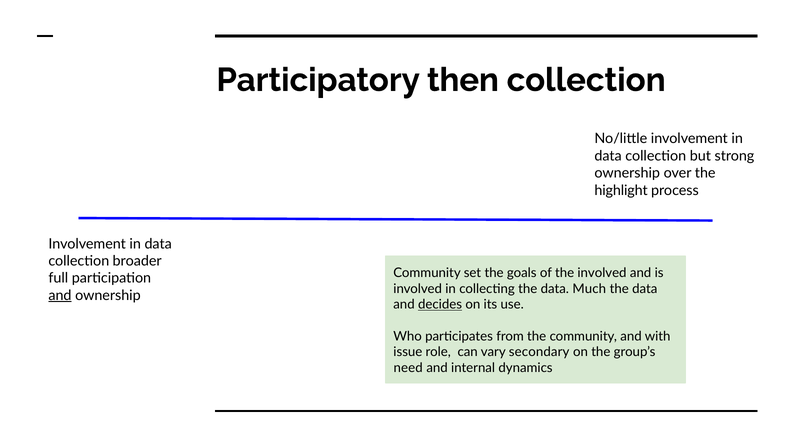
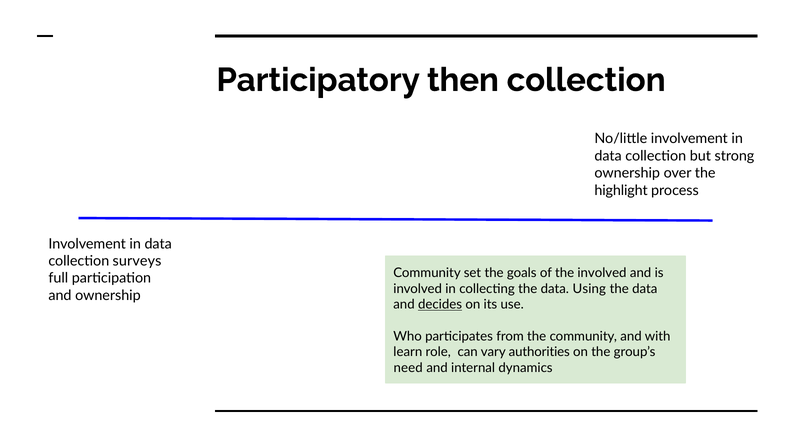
broader: broader -> surveys
Much: Much -> Using
and at (60, 296) underline: present -> none
issue: issue -> learn
secondary: secondary -> authorities
